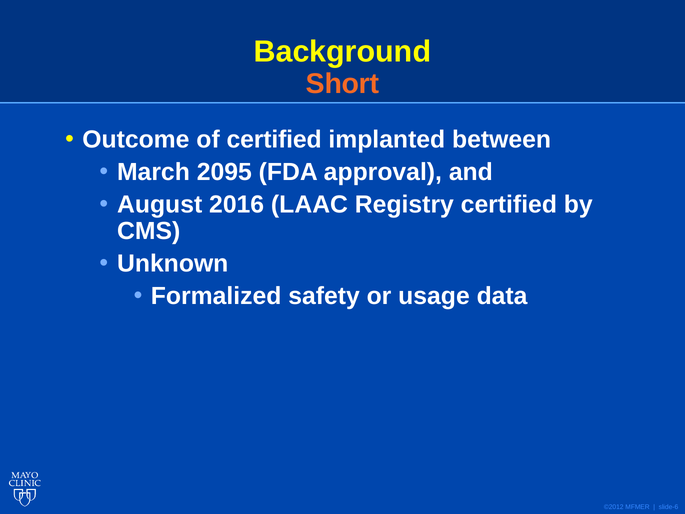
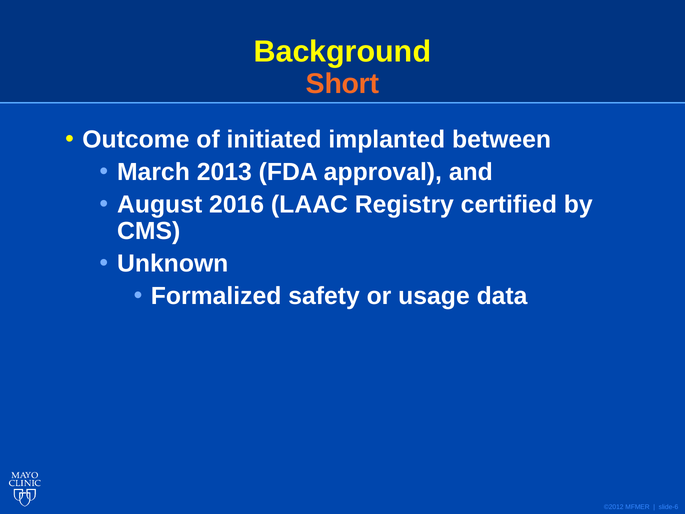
of certified: certified -> initiated
2095: 2095 -> 2013
